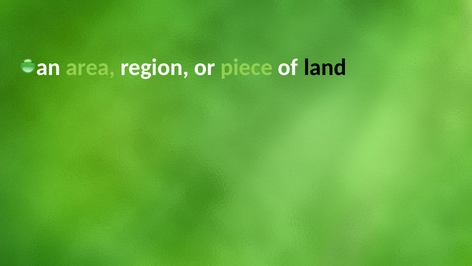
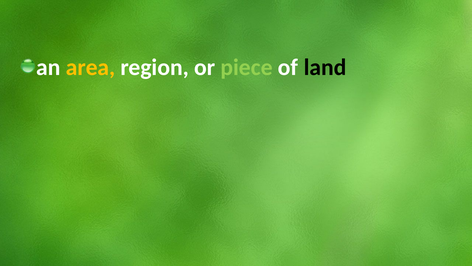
area colour: light green -> yellow
